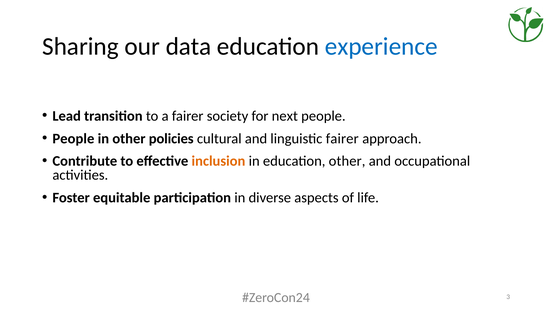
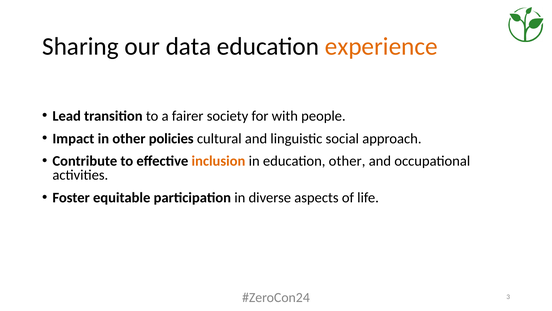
experience colour: blue -> orange
next: next -> with
People at (73, 138): People -> Impact
linguistic fairer: fairer -> social
